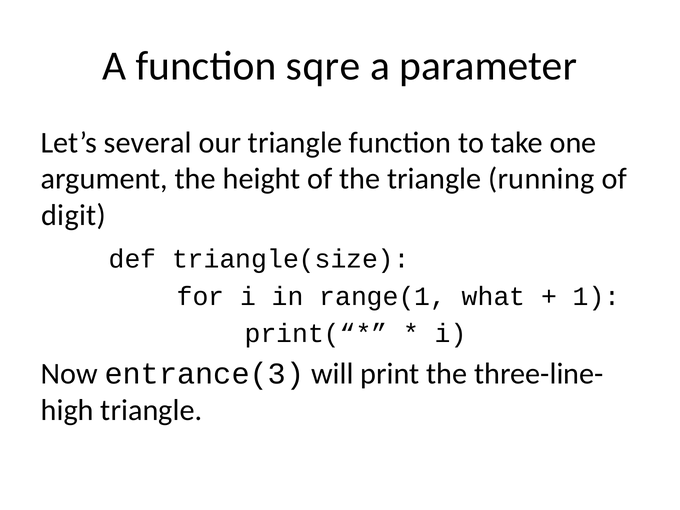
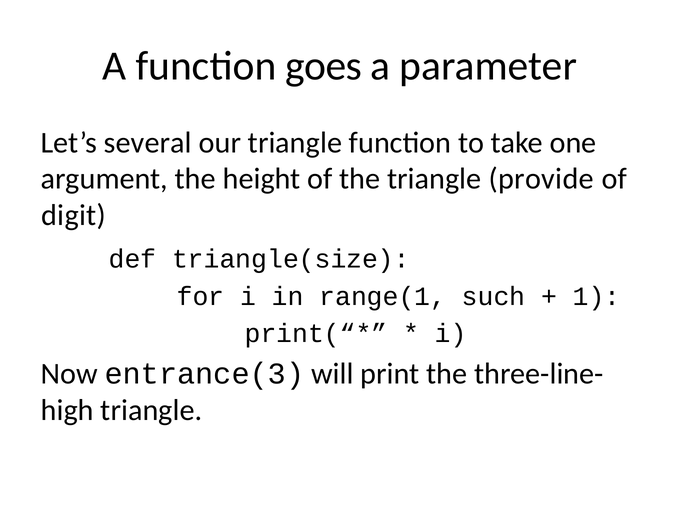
sqre: sqre -> goes
running: running -> provide
what: what -> such
